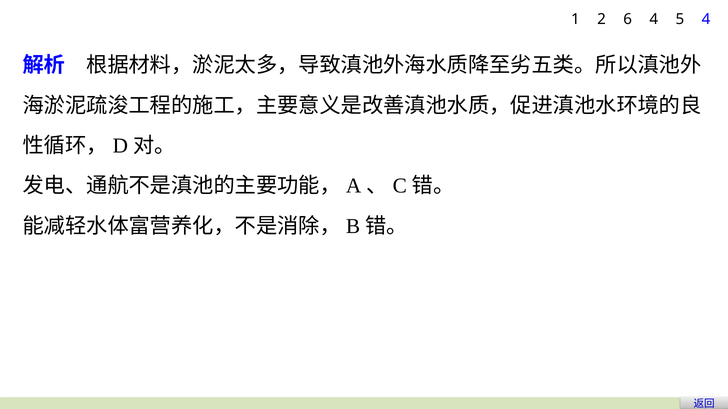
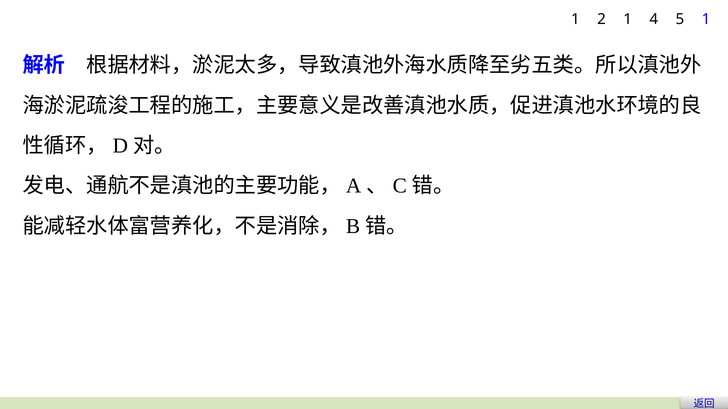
2 6: 6 -> 1
5 4: 4 -> 1
